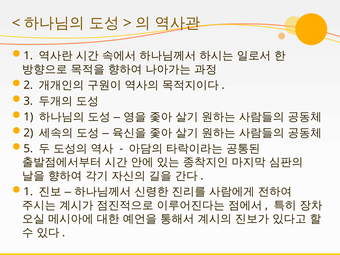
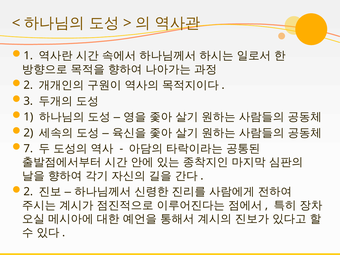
5: 5 -> 7
1 at (28, 192): 1 -> 2
